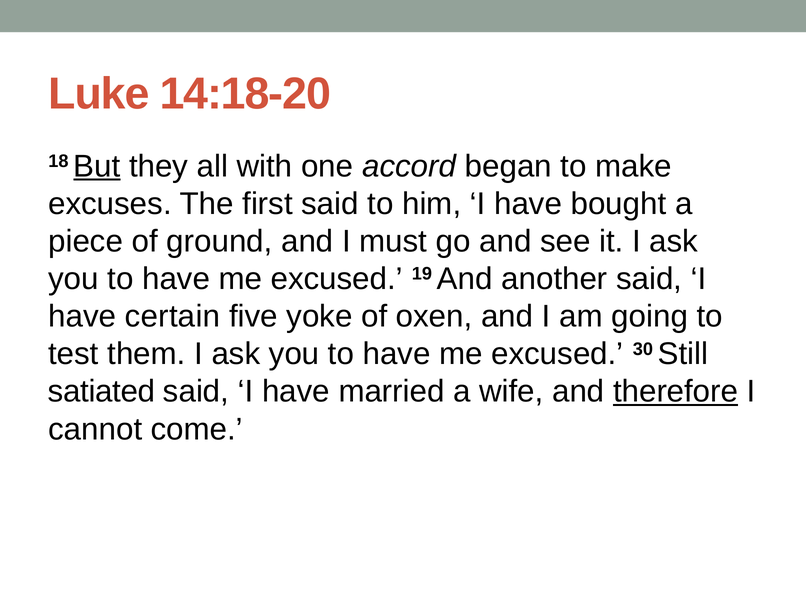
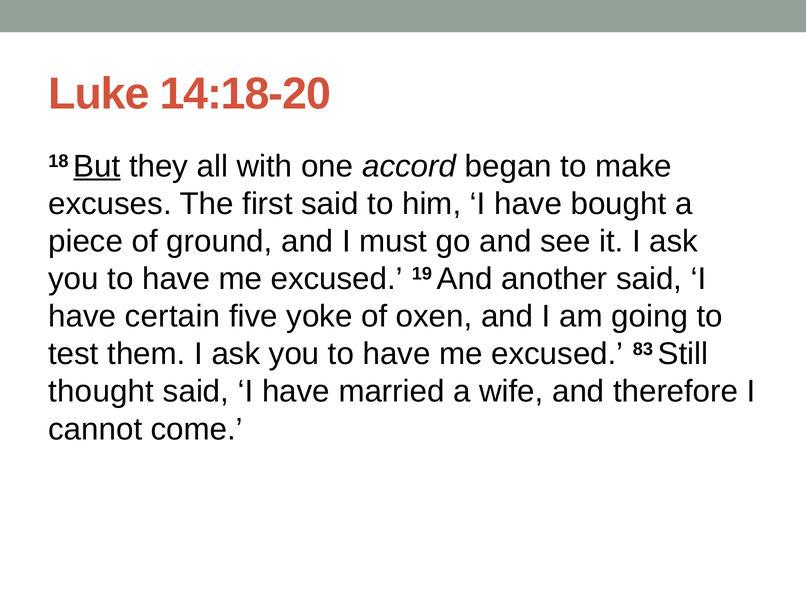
30: 30 -> 83
satiated: satiated -> thought
therefore underline: present -> none
